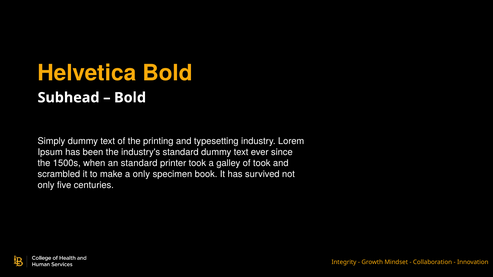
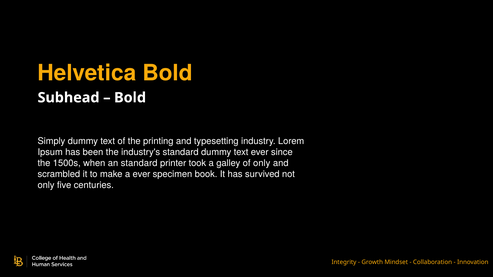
of took: took -> only
a only: only -> ever
